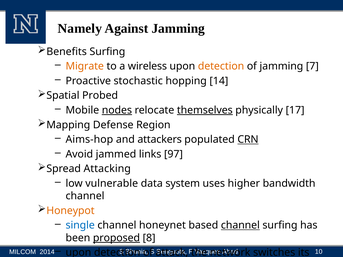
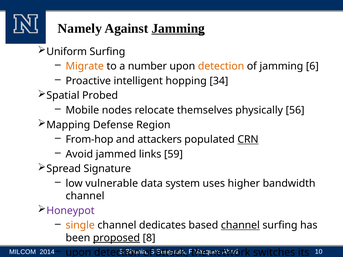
Jamming at (178, 28) underline: none -> present
Benefits: Benefits -> Uniform
wireless: wireless -> number
7: 7 -> 6
stochastic: stochastic -> intelligent
14: 14 -> 34
nodes underline: present -> none
themselves underline: present -> none
17: 17 -> 56
Aims-hop: Aims-hop -> From-hop
97: 97 -> 59
Attacking: Attacking -> Signature
Honeypot colour: orange -> purple
single colour: blue -> orange
honeynet: honeynet -> dedicates
